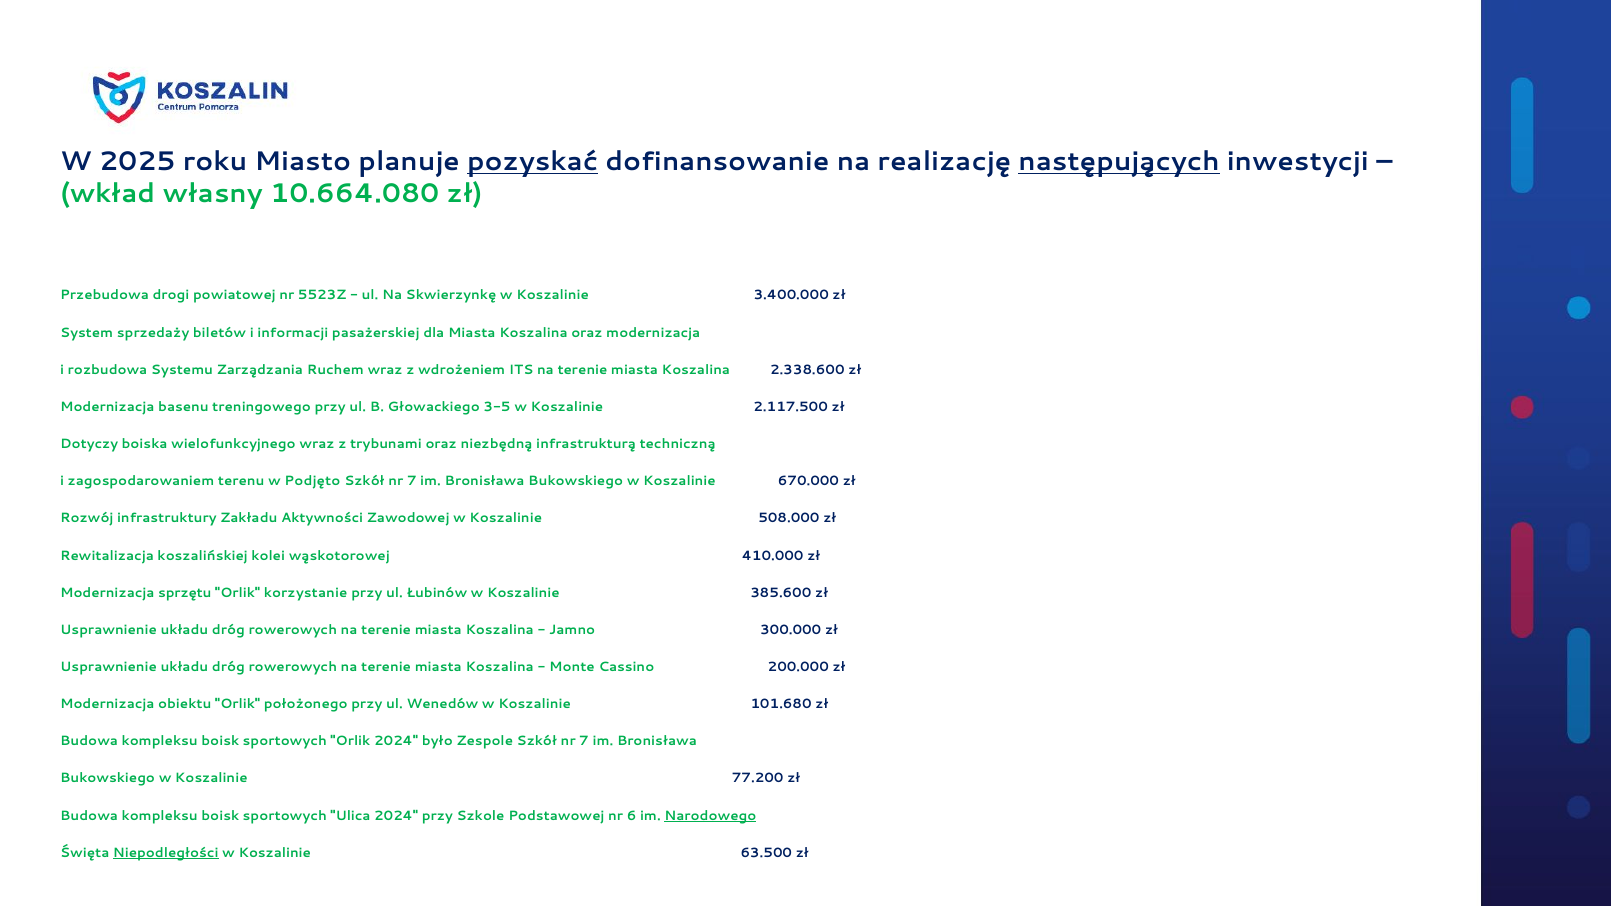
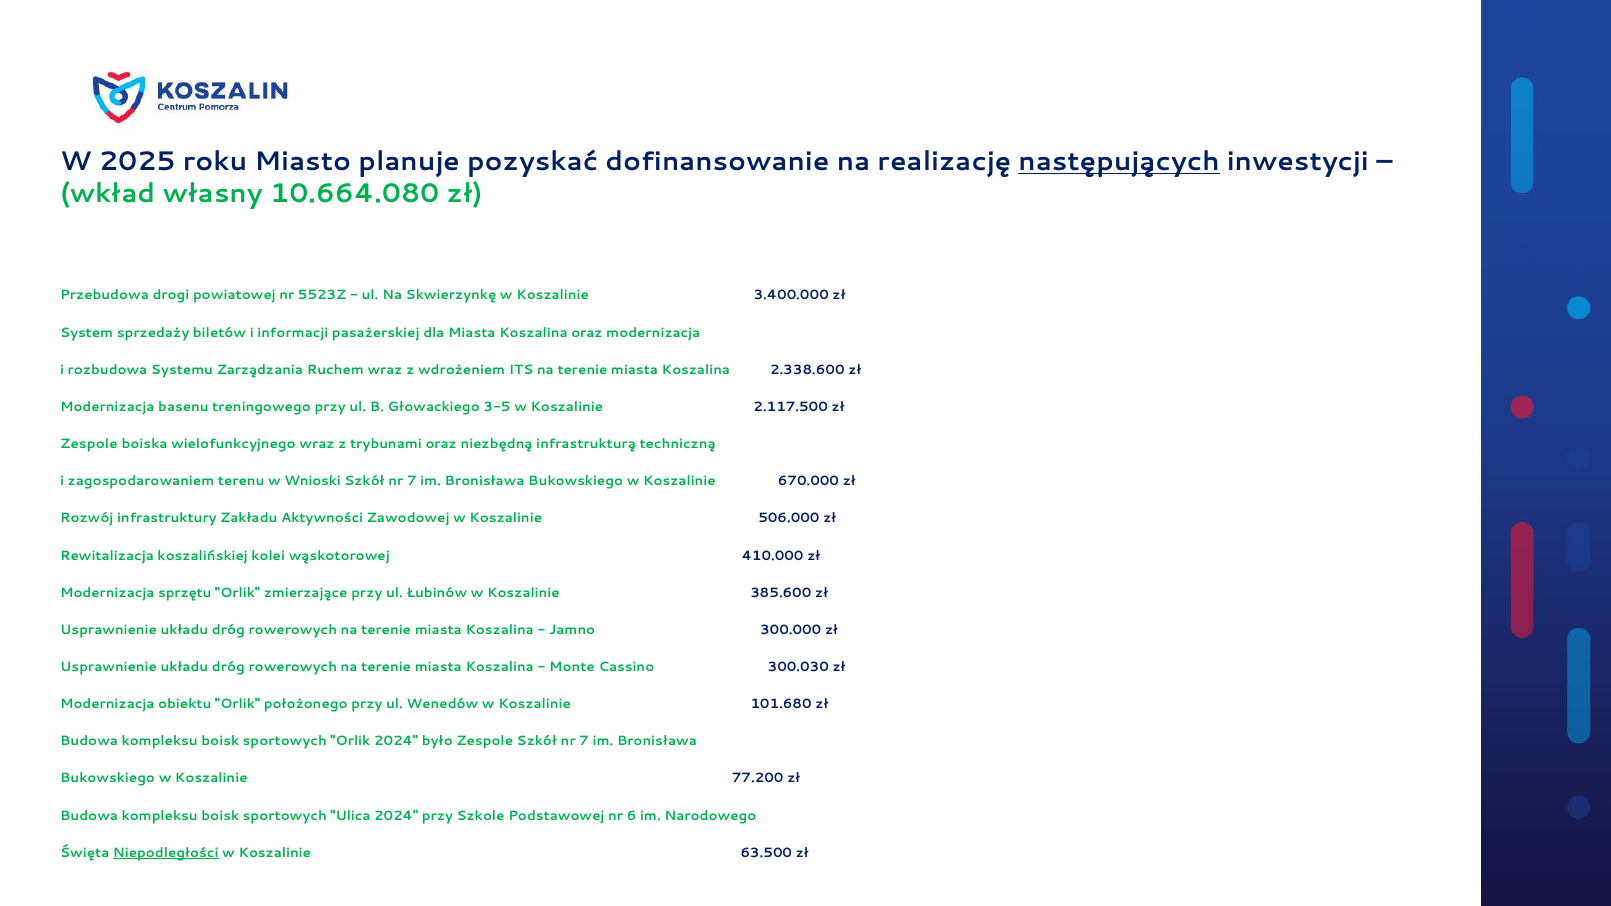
pozyskać underline: present -> none
Dotyczy at (89, 444): Dotyczy -> Zespole
Podjęto: Podjęto -> Wnioski
508.000: 508.000 -> 506.000
korzystanie: korzystanie -> zmierzające
200.000: 200.000 -> 300.030
Narodowego underline: present -> none
